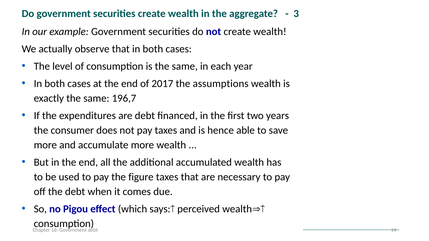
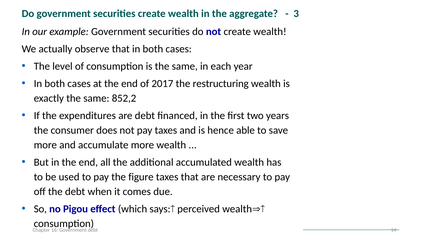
assumptions: assumptions -> restructuring
196,7: 196,7 -> 852,2
